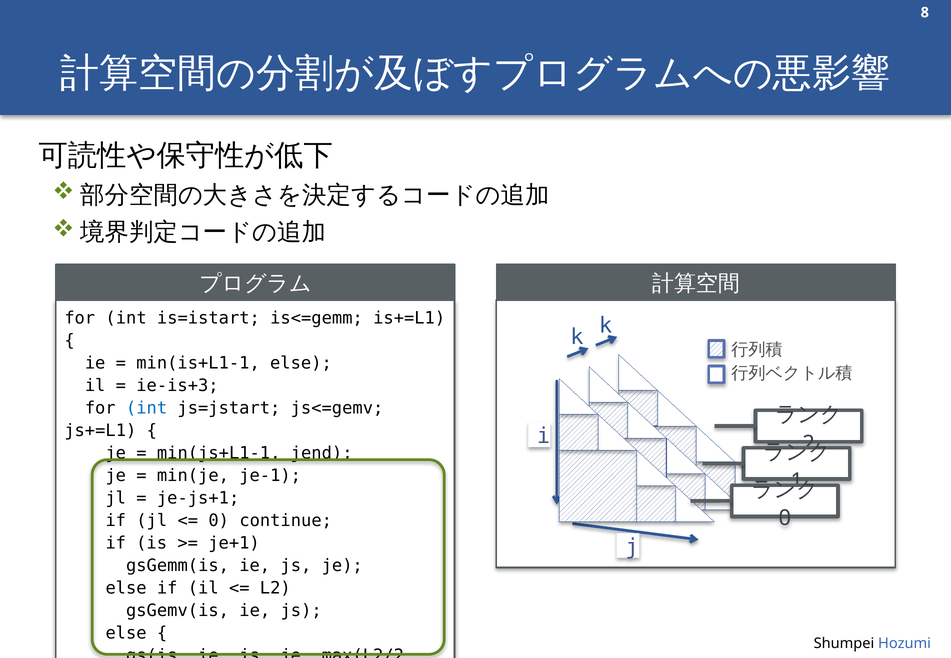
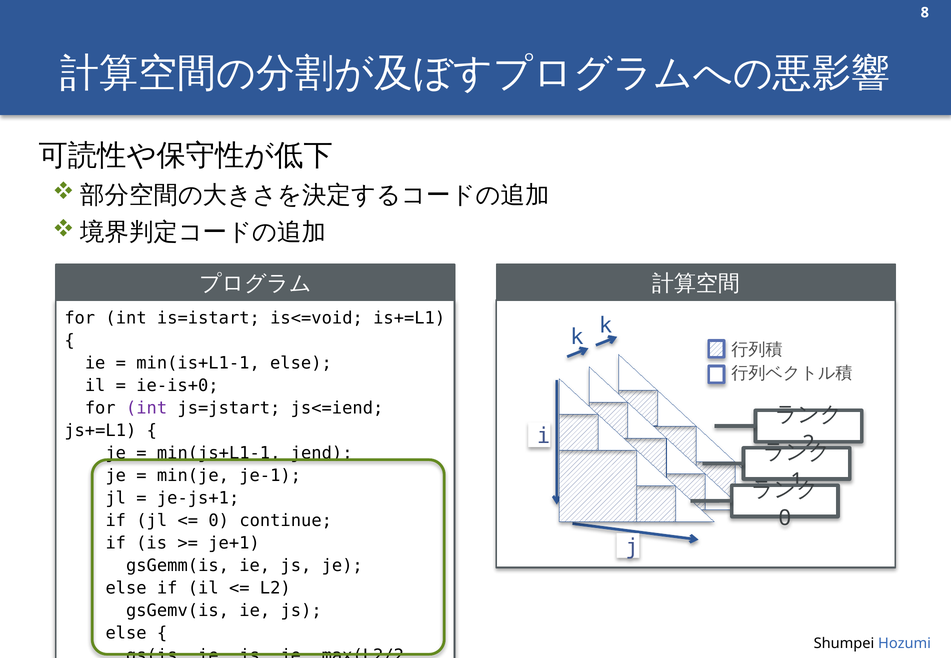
is<=gemm: is<=gemm -> is<=void
ie-is+3: ie-is+3 -> ie-is+0
int at (147, 408) colour: blue -> purple
js<=gemv: js<=gemv -> js<=iend
